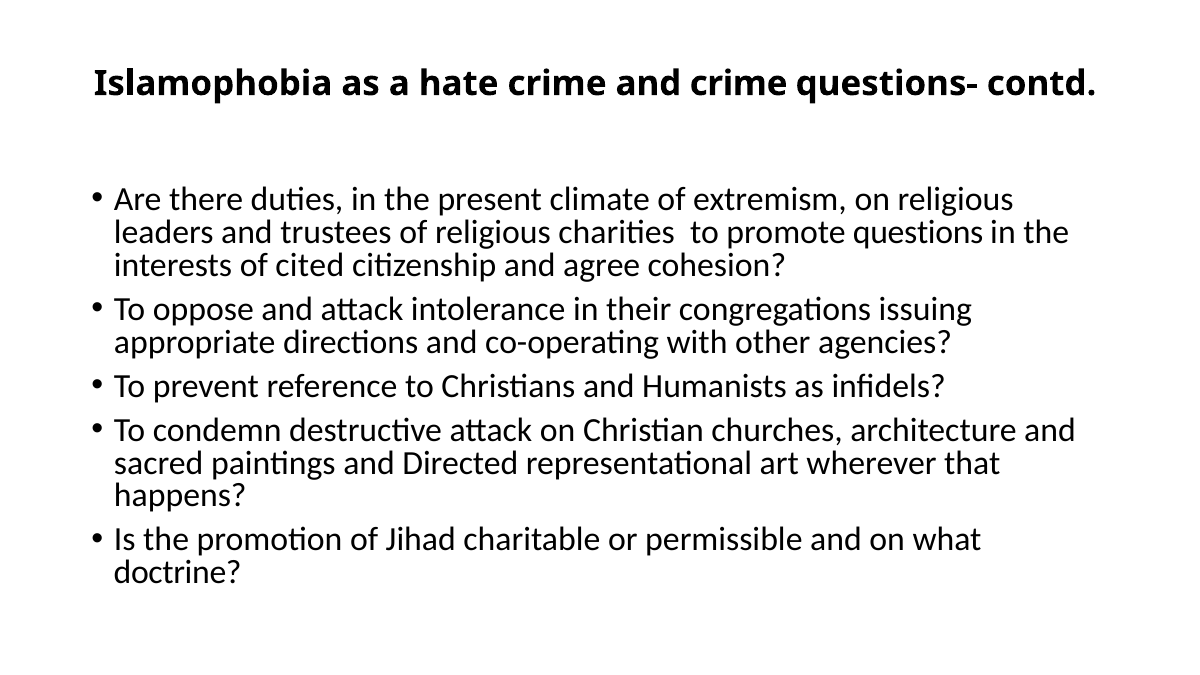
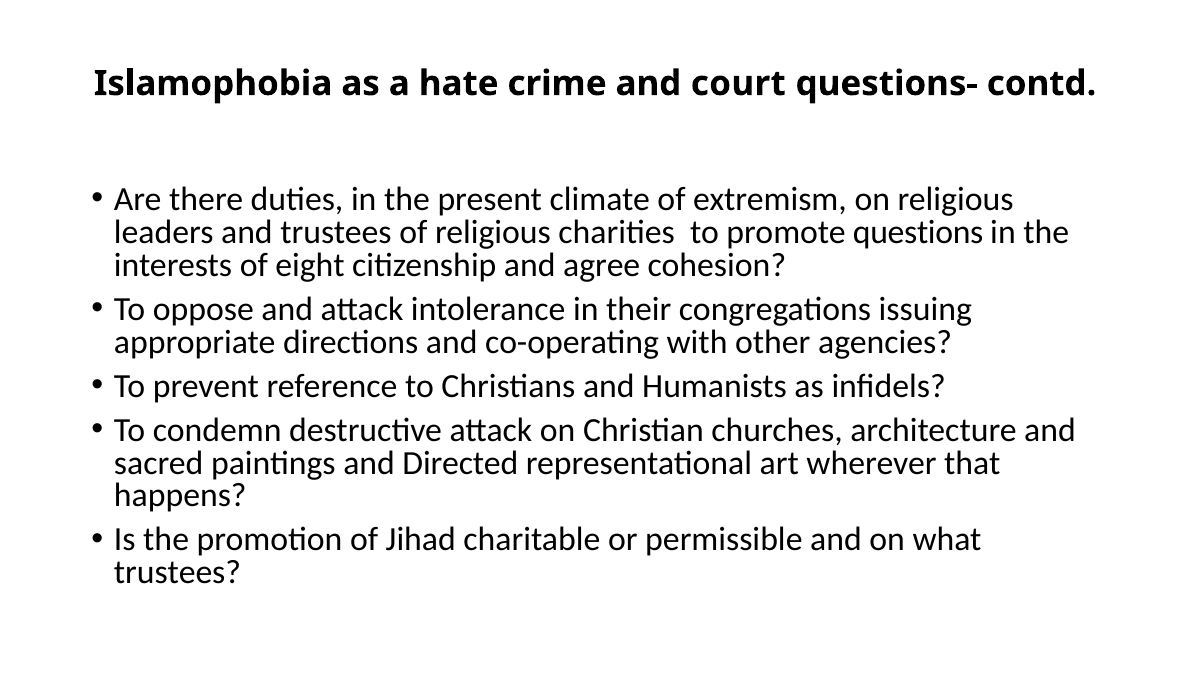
and crime: crime -> court
cited: cited -> eight
doctrine at (178, 573): doctrine -> trustees
